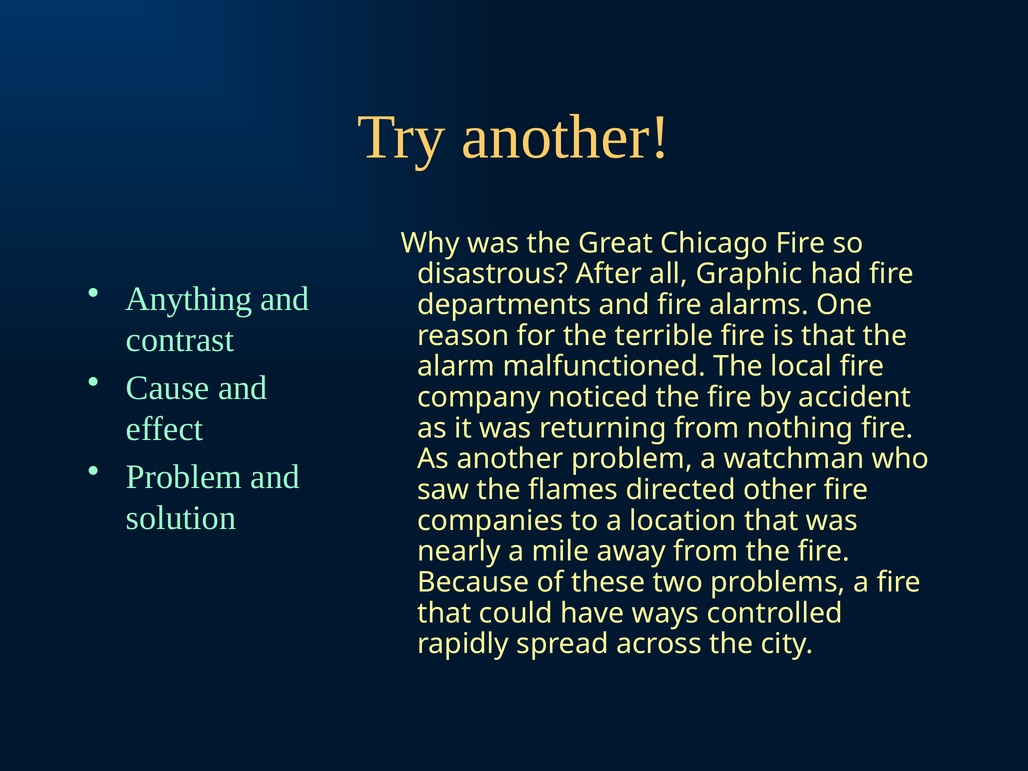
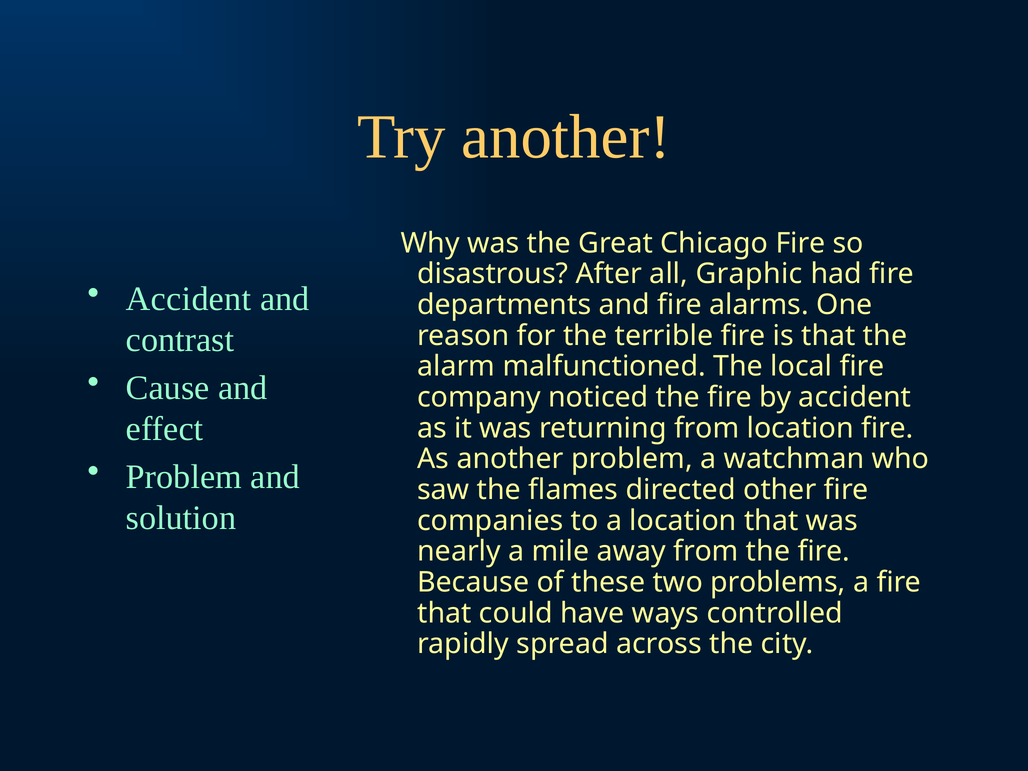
Anything at (189, 299): Anything -> Accident
from nothing: nothing -> location
